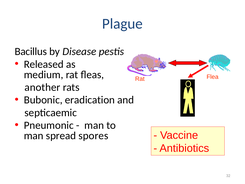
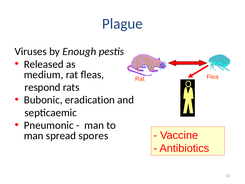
Bacillus: Bacillus -> Viruses
Disease: Disease -> Enough
another: another -> respond
